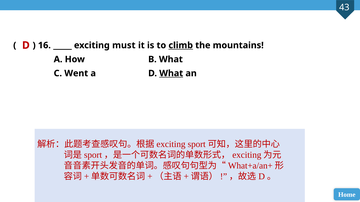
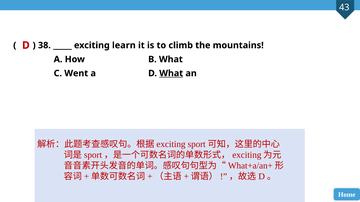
16: 16 -> 38
must: must -> learn
climb underline: present -> none
